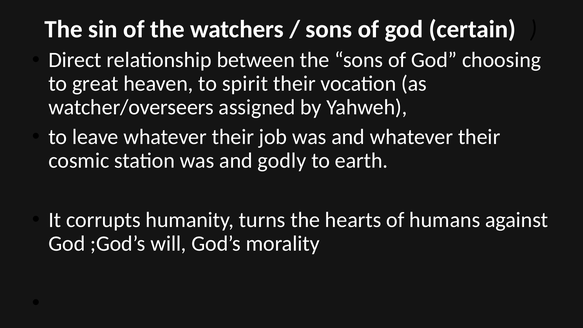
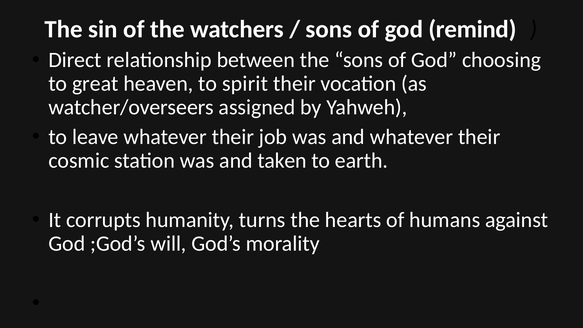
certain: certain -> remind
godly: godly -> taken
